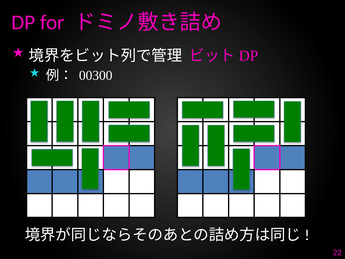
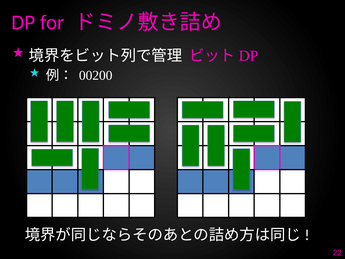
00300: 00300 -> 00200
